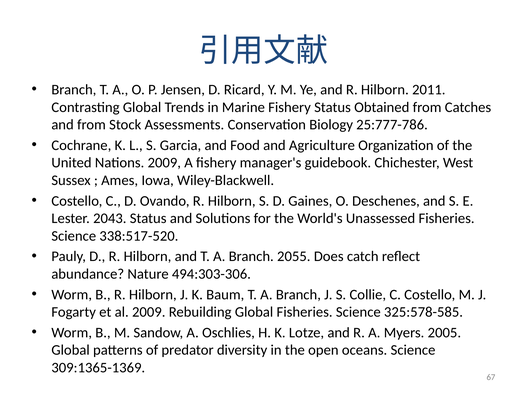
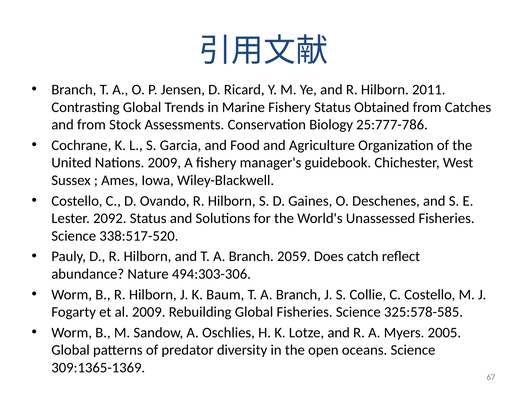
2043: 2043 -> 2092
2055: 2055 -> 2059
